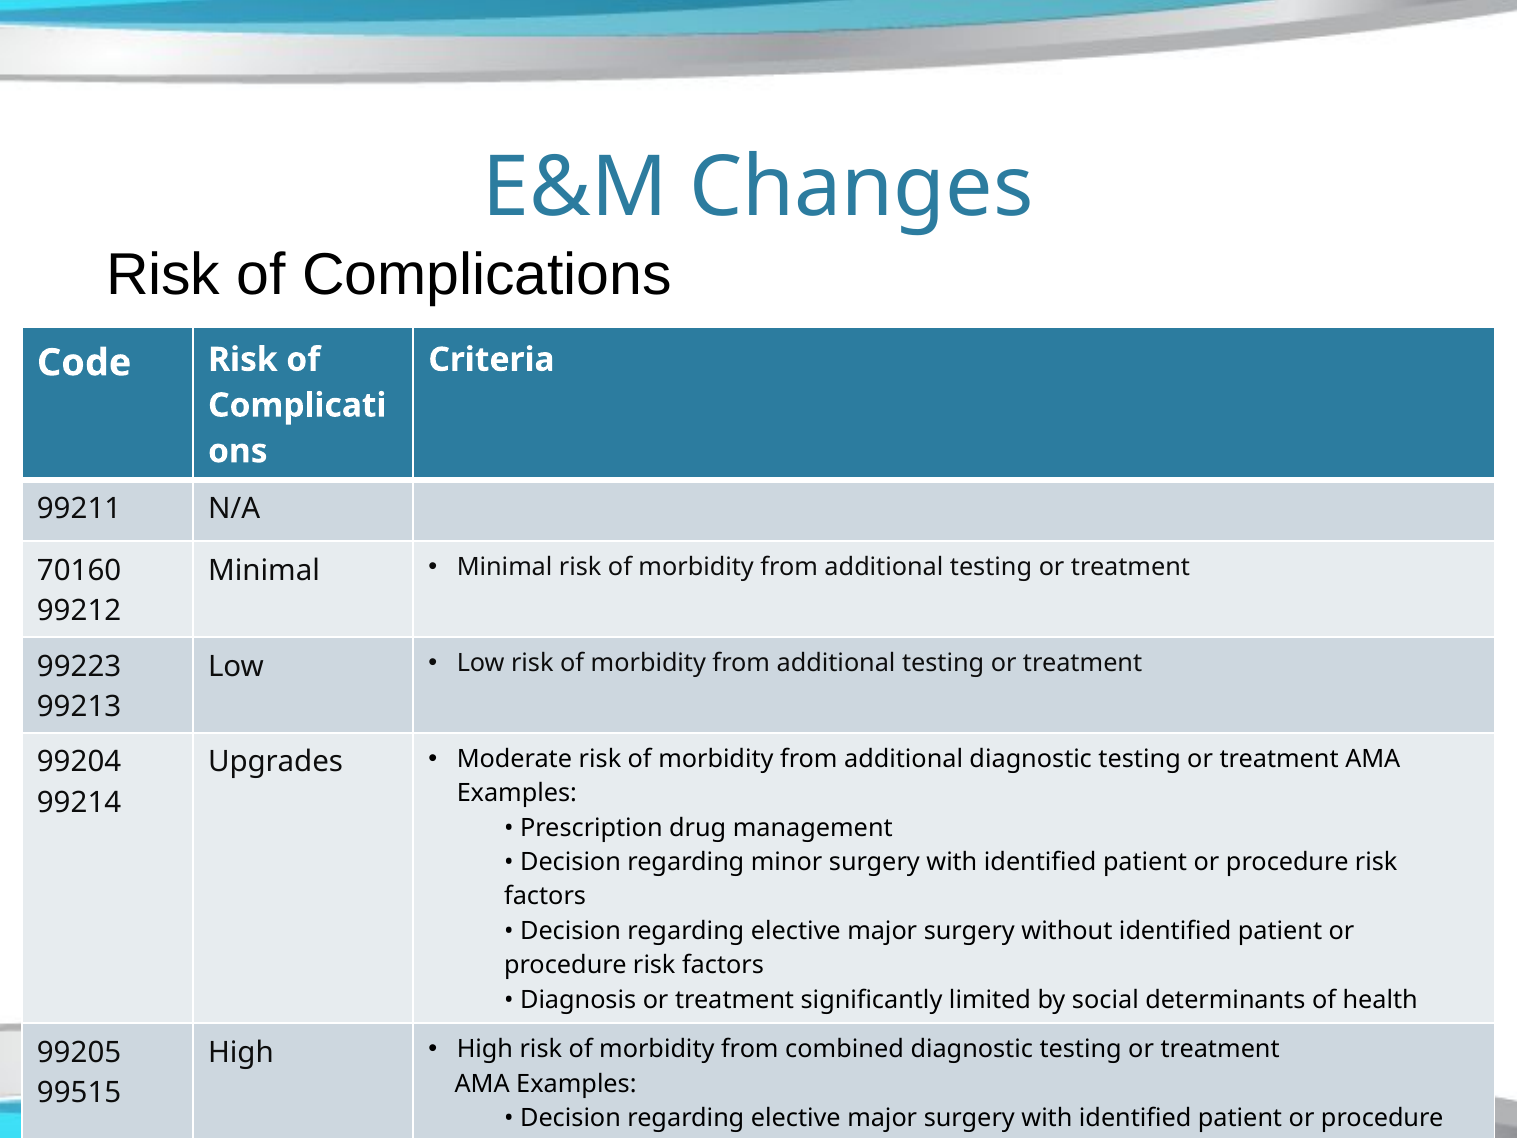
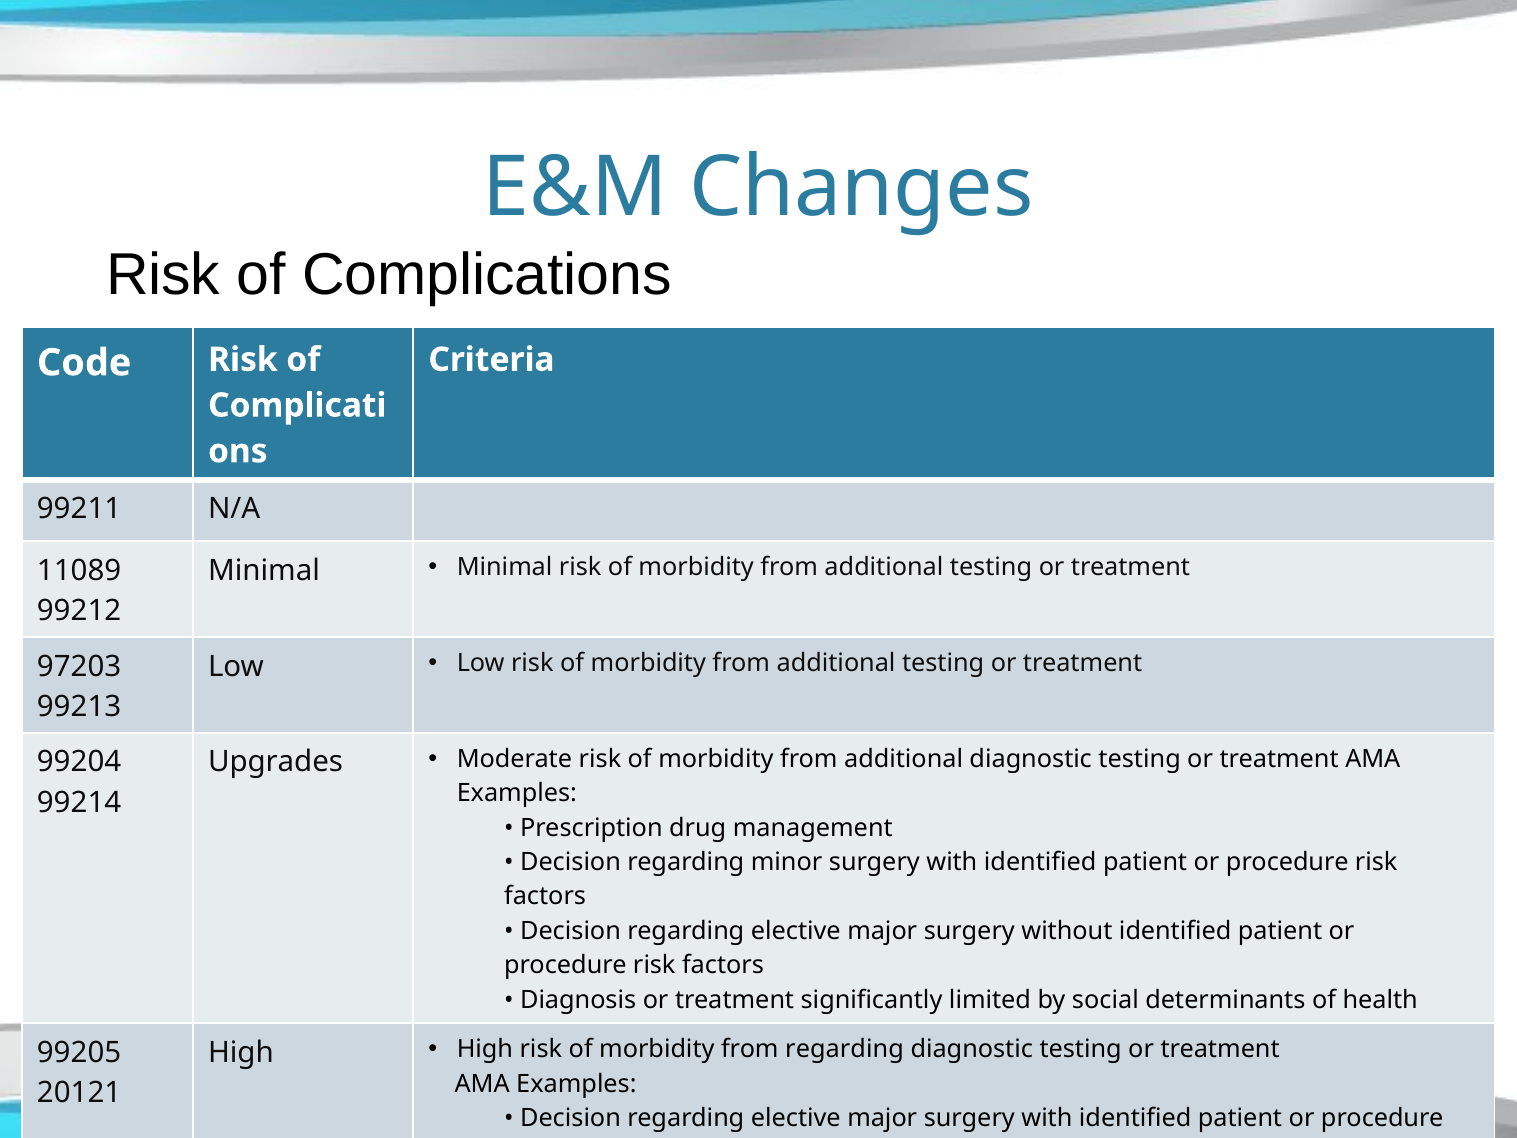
70160: 70160 -> 11089
99223: 99223 -> 97203
from combined: combined -> regarding
99515: 99515 -> 20121
